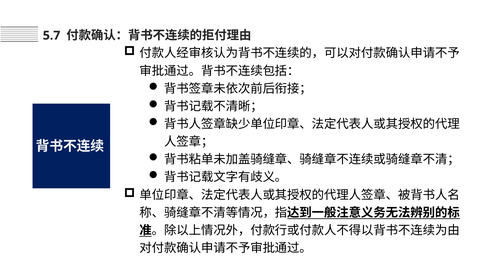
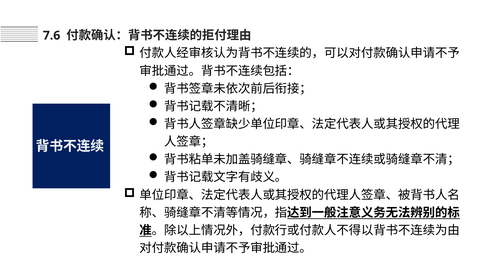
5.7: 5.7 -> 7.6
